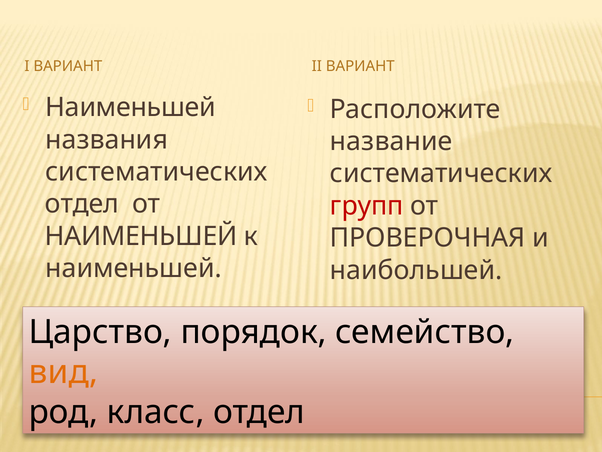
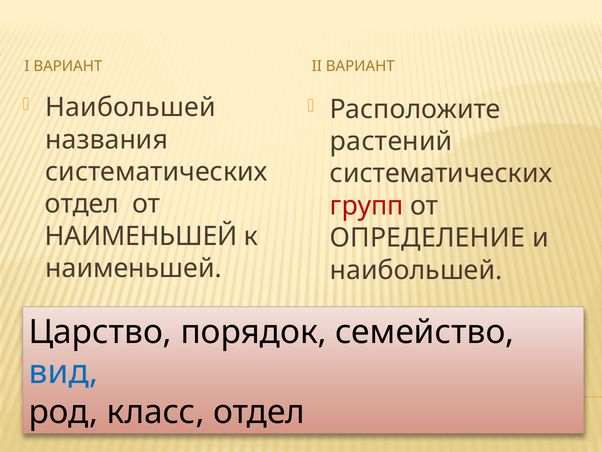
Наименьшей at (131, 108): Наименьшей -> Наибольшей
название: название -> растений
ПРОВЕРОЧНАЯ: ПРОВЕРОЧНАЯ -> ОПРЕДЕЛЕНИЕ
вид colour: orange -> blue
